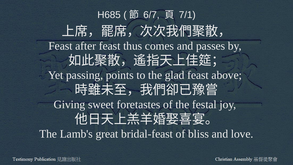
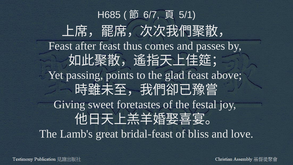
7/1: 7/1 -> 5/1
